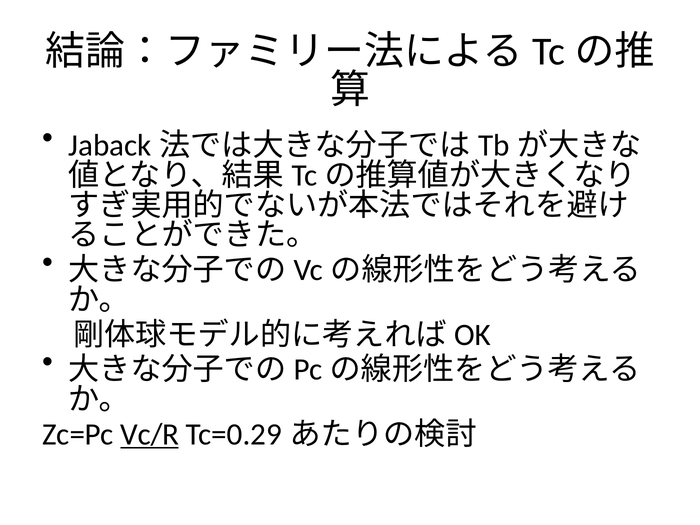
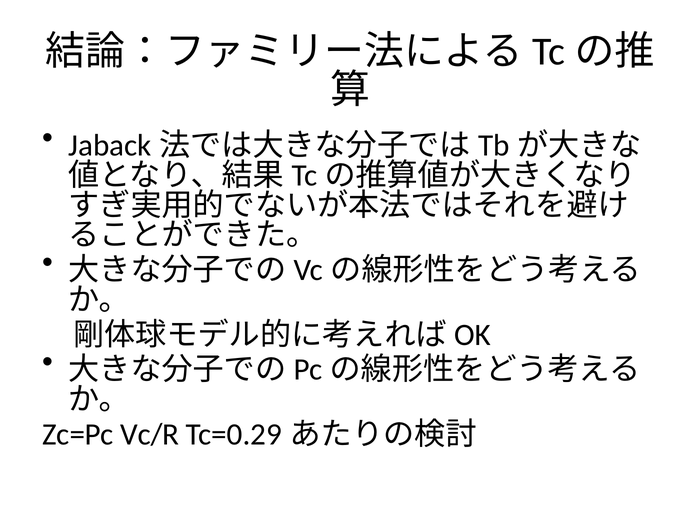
Vc/R underline: present -> none
